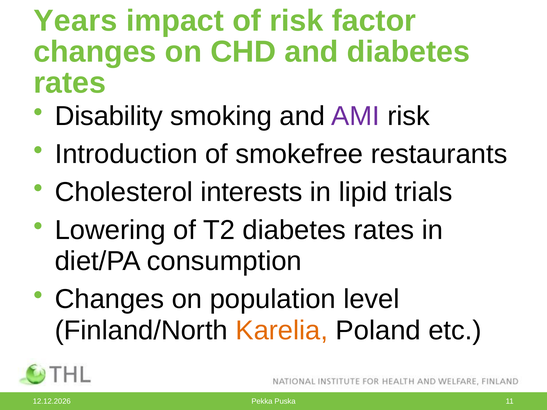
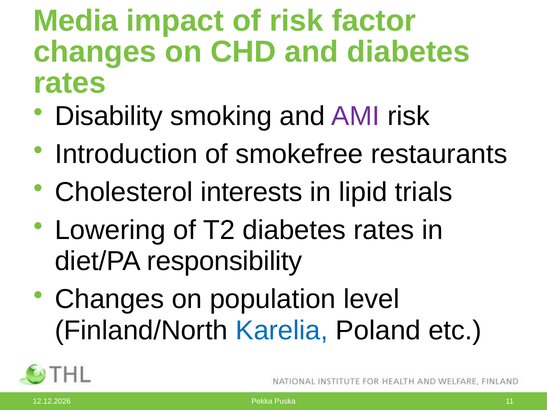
Years: Years -> Media
consumption: consumption -> responsibility
Karelia colour: orange -> blue
